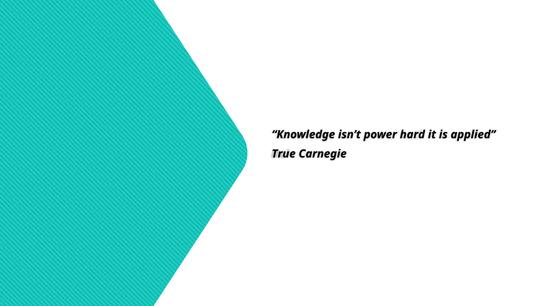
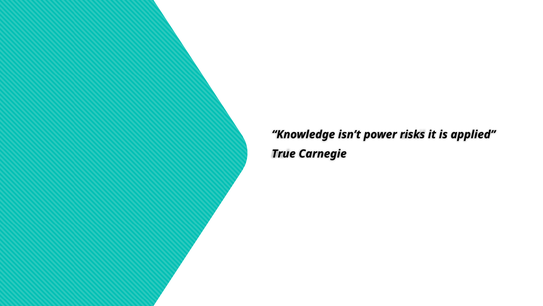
hard: hard -> risks
